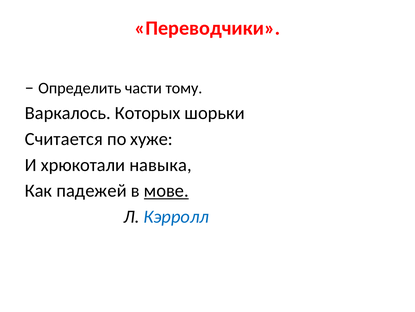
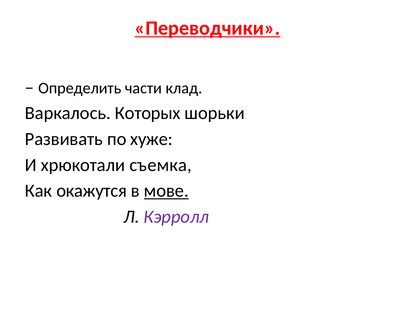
Переводчики underline: none -> present
тому: тому -> клад
Считается: Считается -> Развивать
навыка: навыка -> съемка
падежей: падежей -> окажутся
Кэрролл colour: blue -> purple
